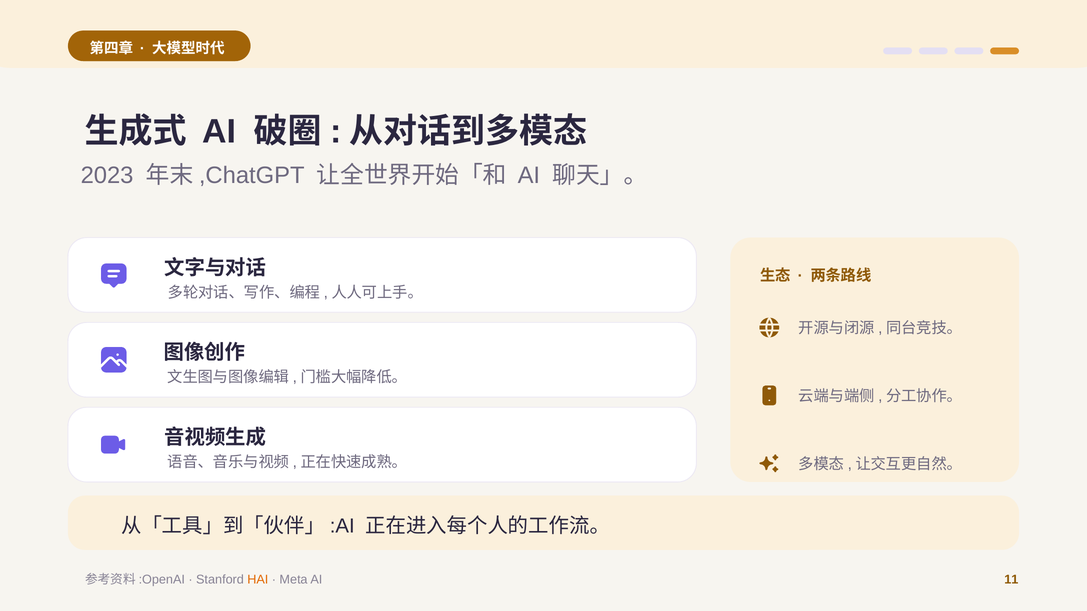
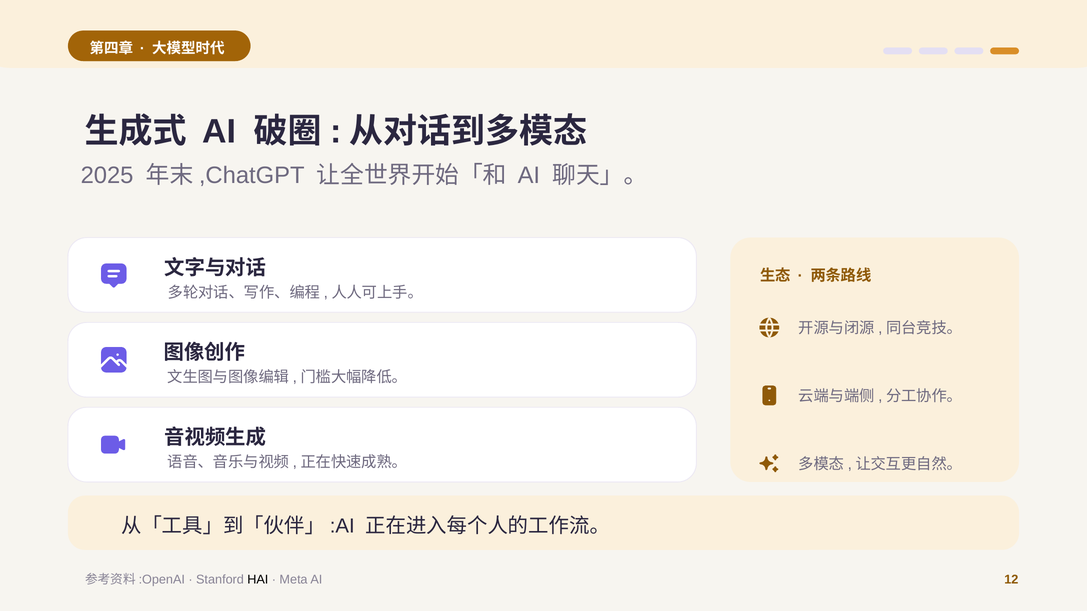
2023: 2023 -> 2025
HAI colour: orange -> black
11: 11 -> 12
